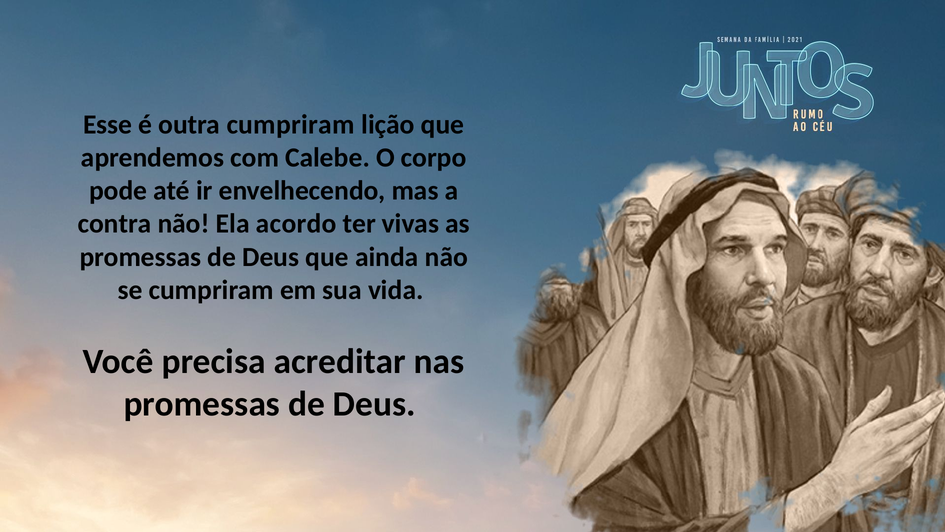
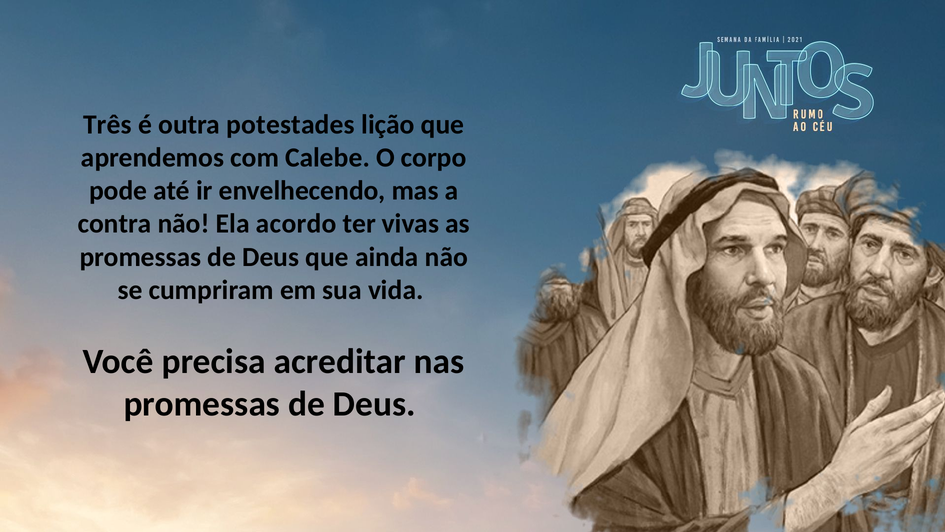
Esse: Esse -> Três
outra cumpriram: cumpriram -> potestades
